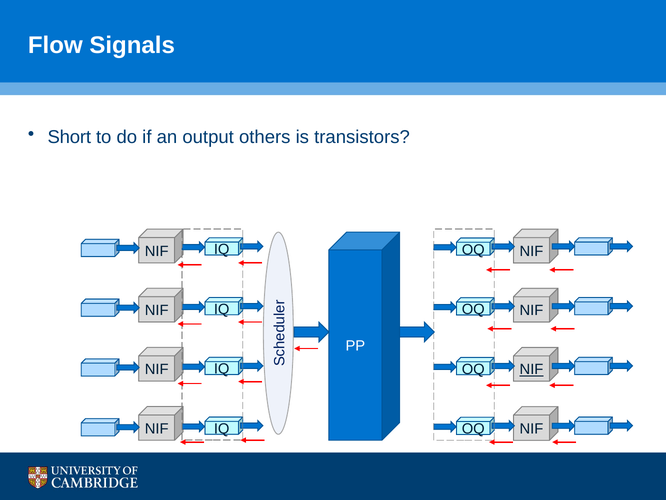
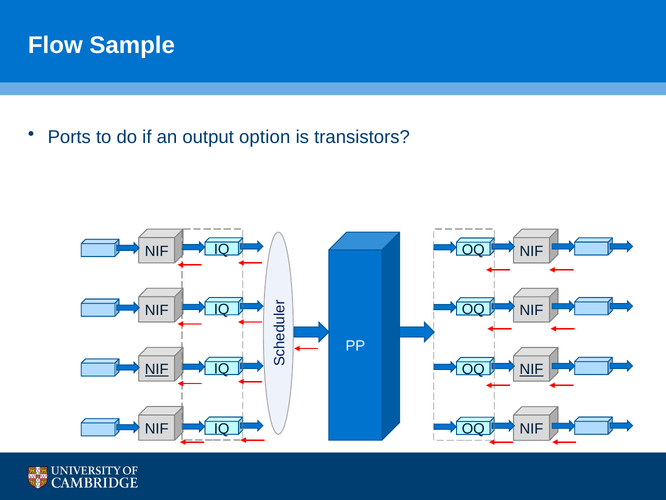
Signals: Signals -> Sample
Short: Short -> Ports
others: others -> option
NIF at (157, 369) underline: none -> present
